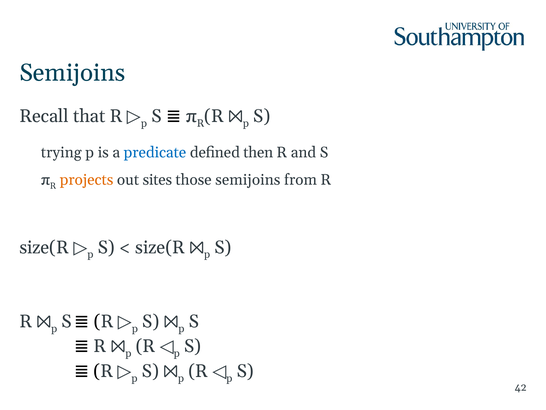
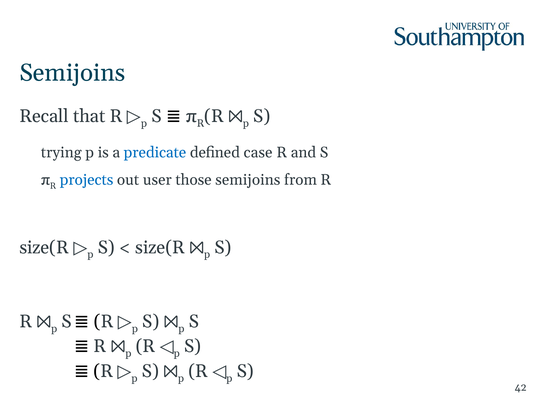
then: then -> case
projects colour: orange -> blue
sites: sites -> user
